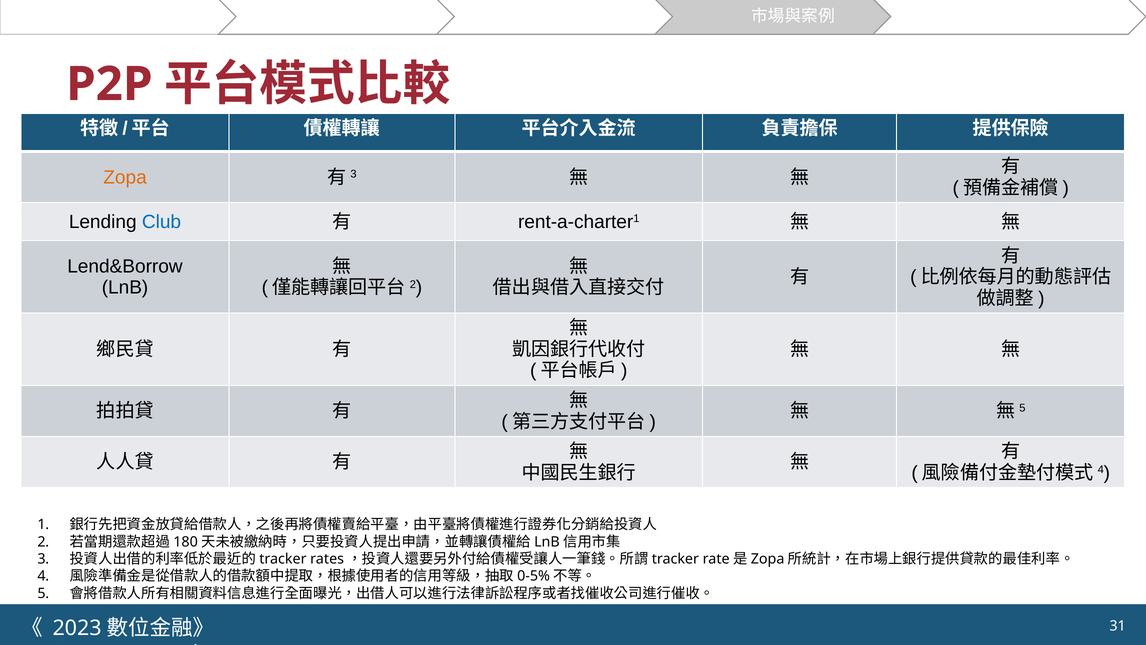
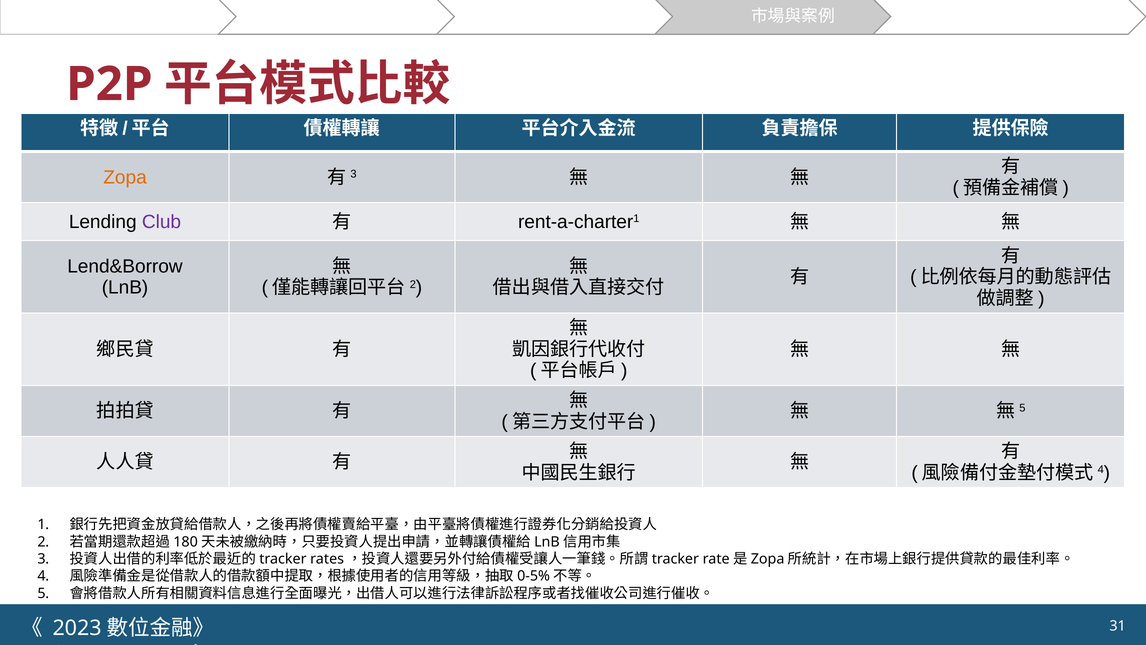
Club colour: blue -> purple
